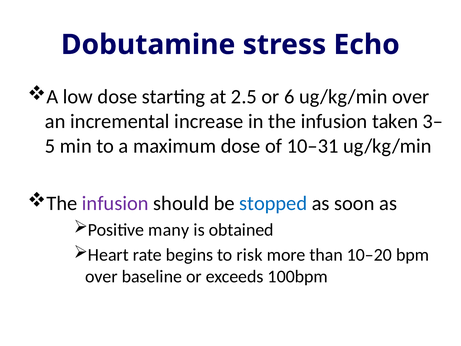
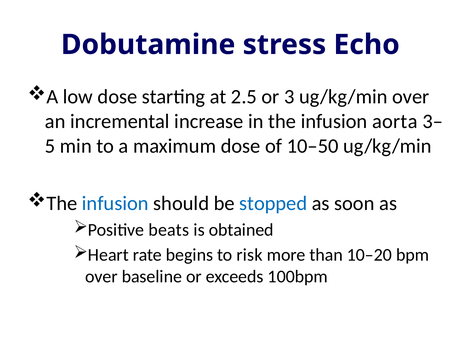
6: 6 -> 3
taken: taken -> aorta
10–31: 10–31 -> 10–50
infusion at (115, 203) colour: purple -> blue
many: many -> beats
